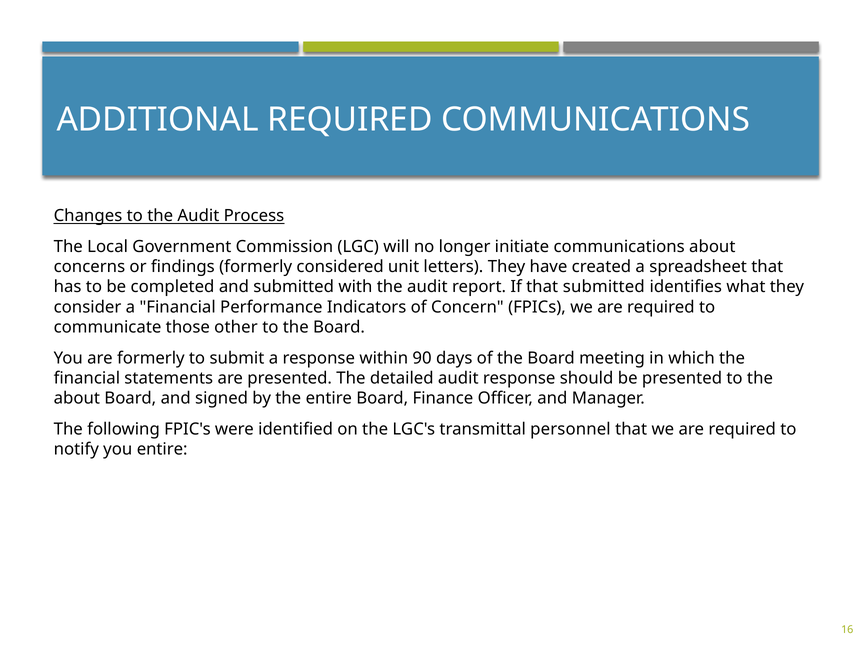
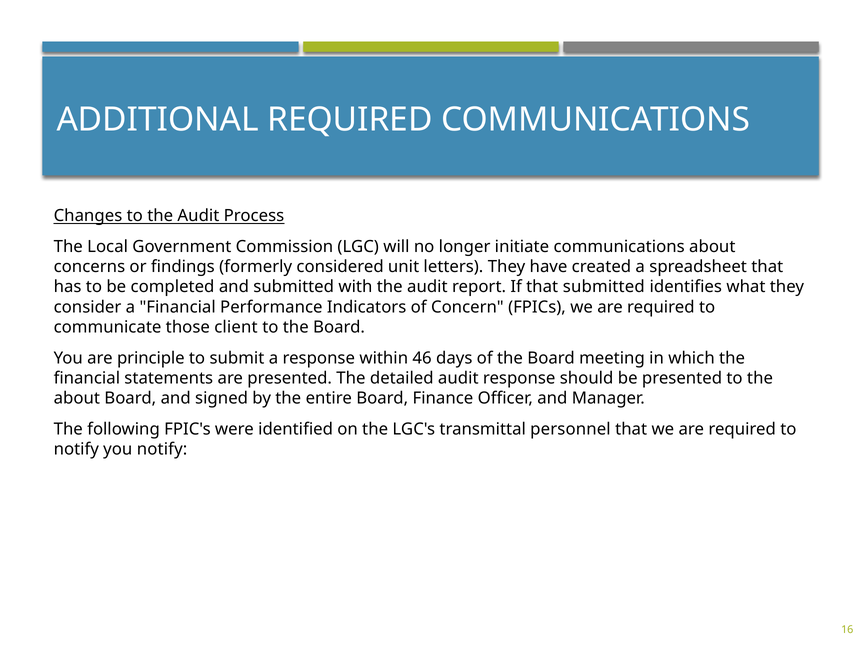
other: other -> client
are formerly: formerly -> principle
90: 90 -> 46
you entire: entire -> notify
